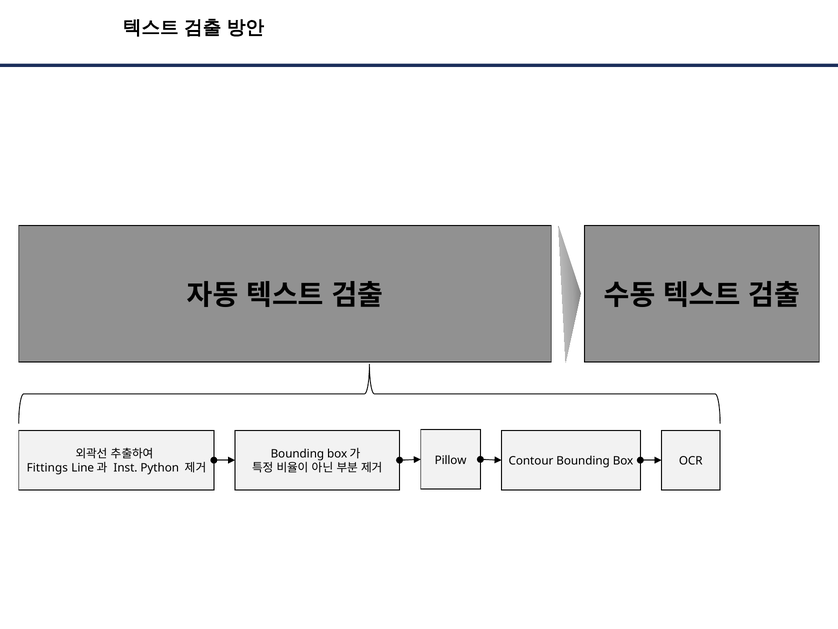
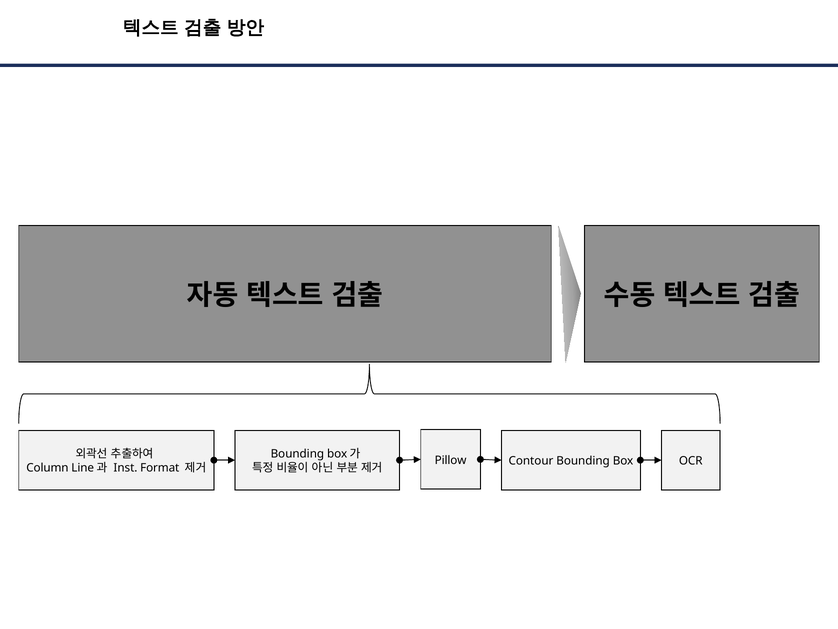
Fittings: Fittings -> Column
Python: Python -> Format
